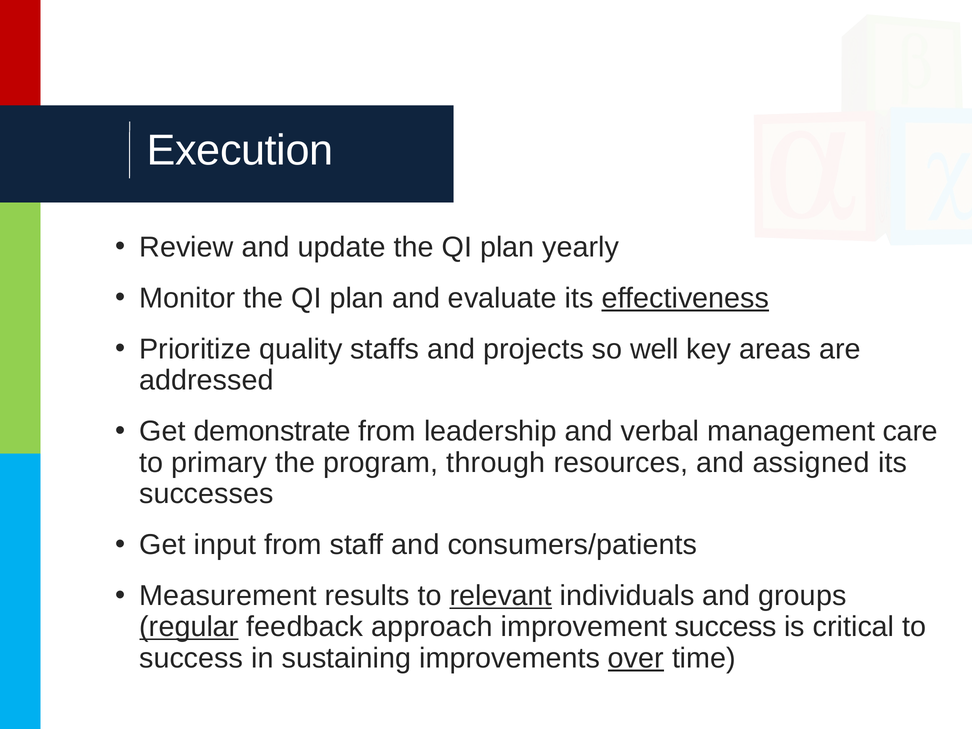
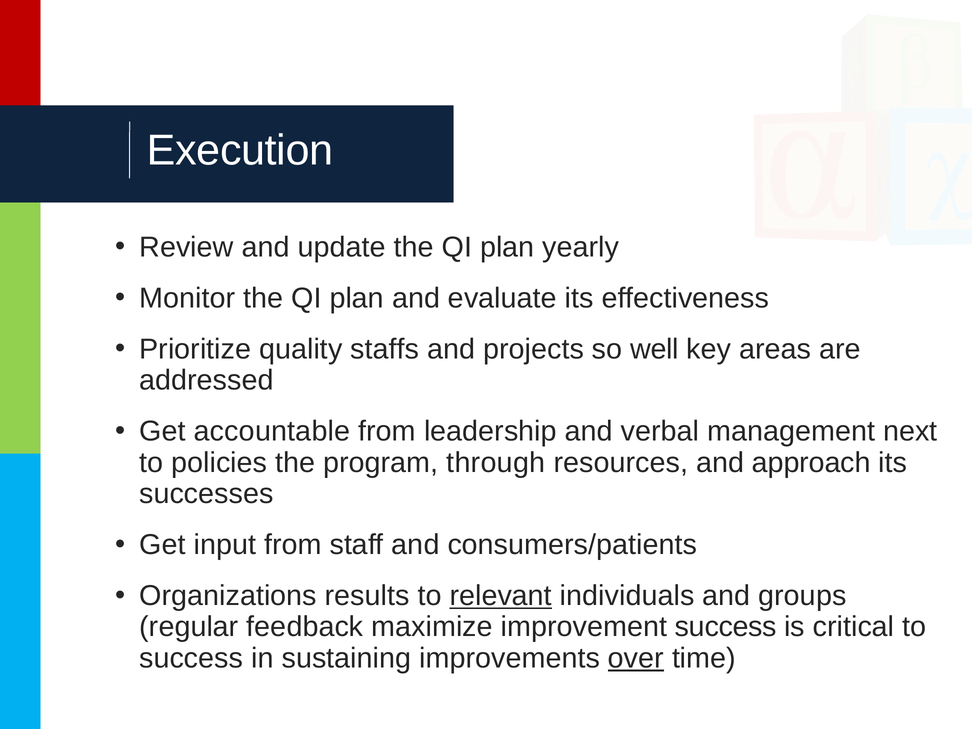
effectiveness underline: present -> none
demonstrate: demonstrate -> accountable
care: care -> next
primary: primary -> policies
assigned: assigned -> approach
Measurement: Measurement -> Organizations
regular underline: present -> none
approach: approach -> maximize
